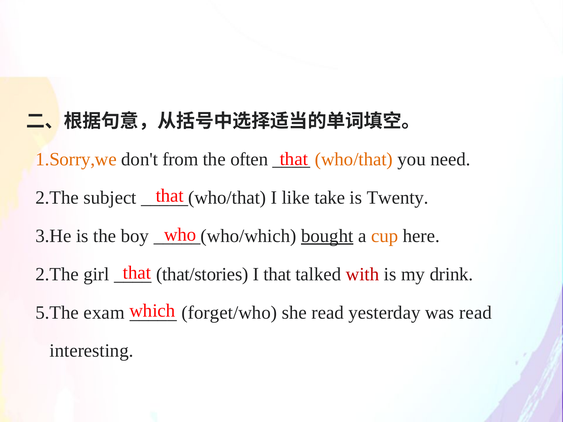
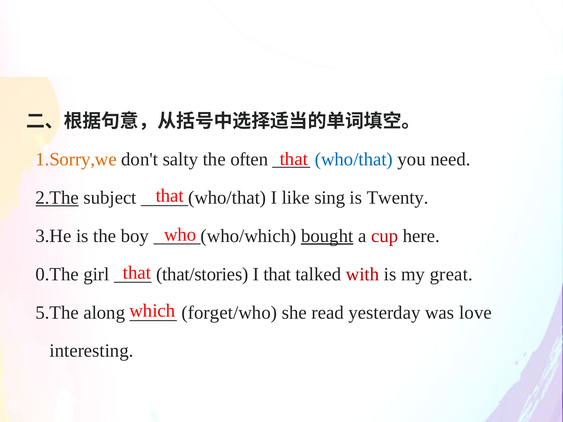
from: from -> salty
who/that colour: orange -> blue
2.The at (57, 198) underline: none -> present
take: take -> sing
cup colour: orange -> red
2.The at (57, 274): 2.The -> 0.The
drink: drink -> great
exam: exam -> along
was read: read -> love
